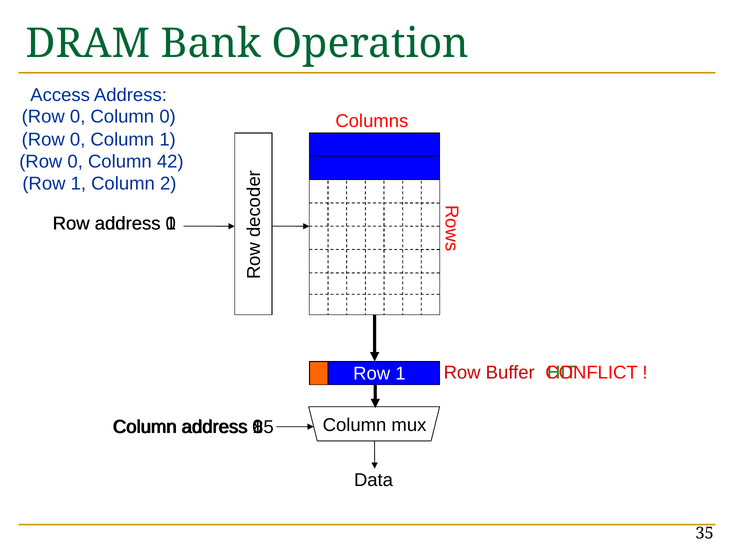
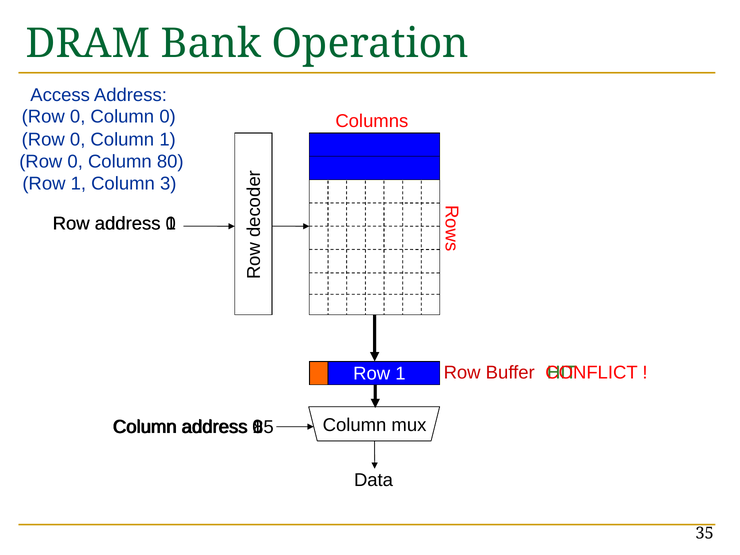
42: 42 -> 80
2: 2 -> 3
